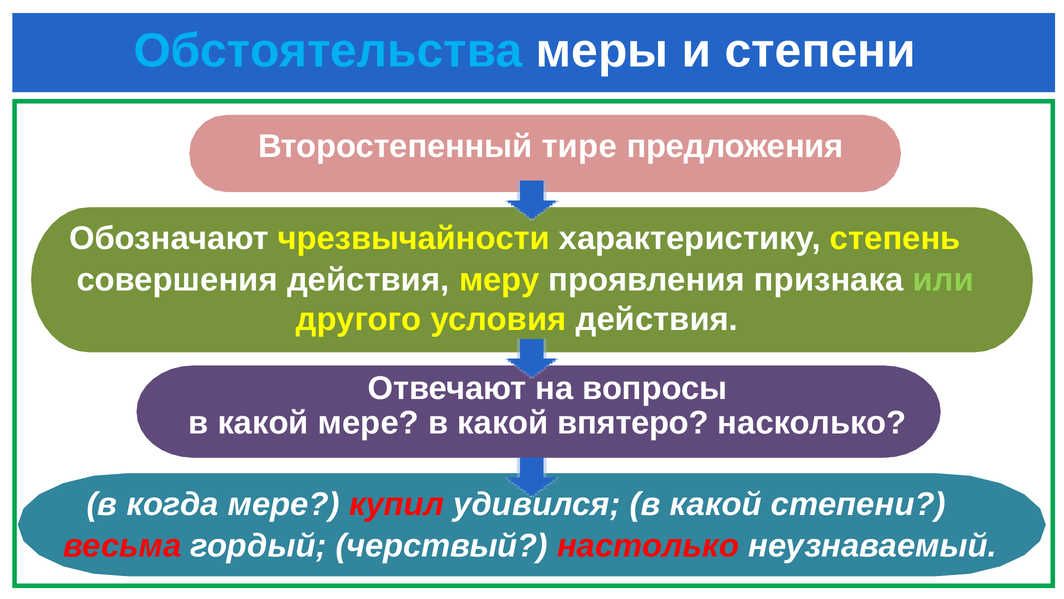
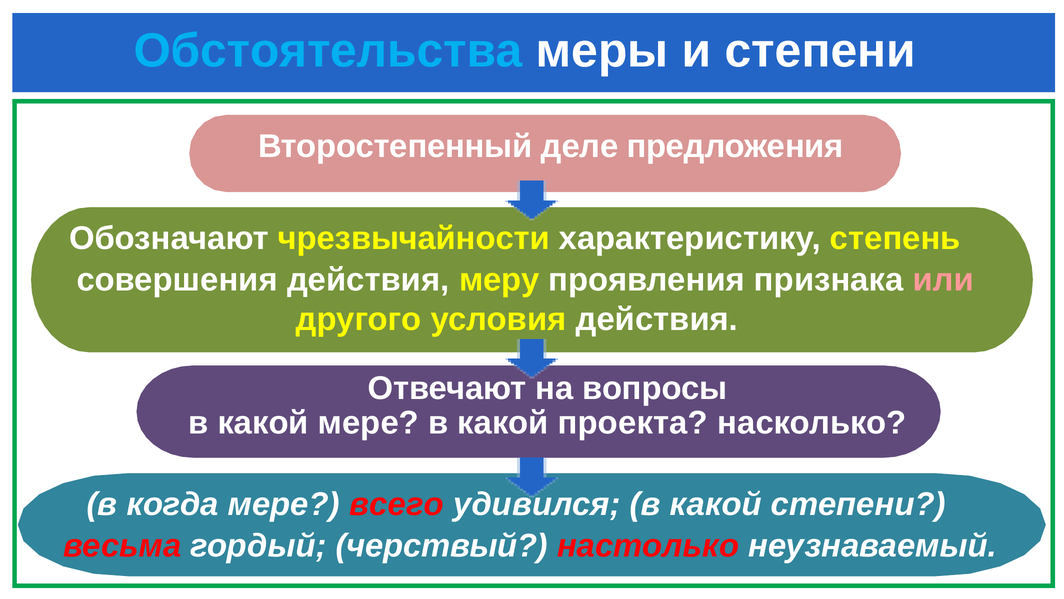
тире: тире -> деле
или colour: light green -> pink
впятеро: впятеро -> проекта
купил: купил -> всего
